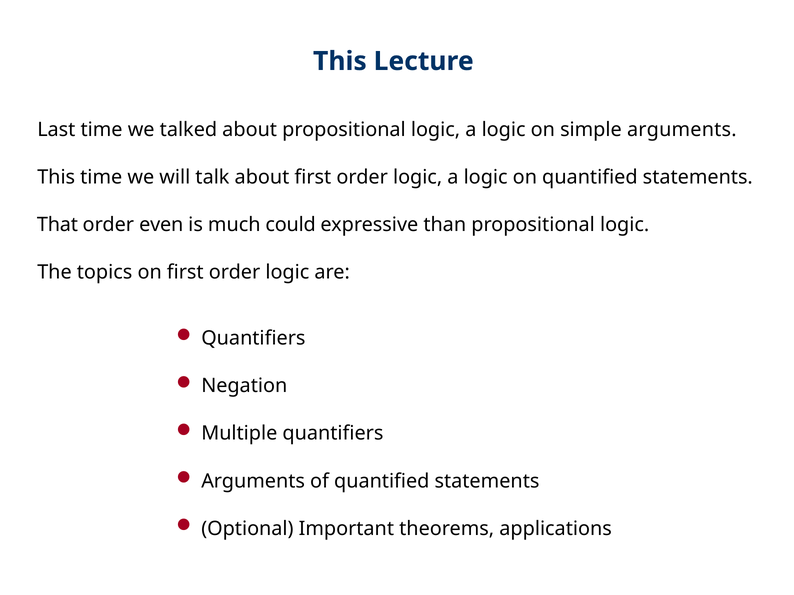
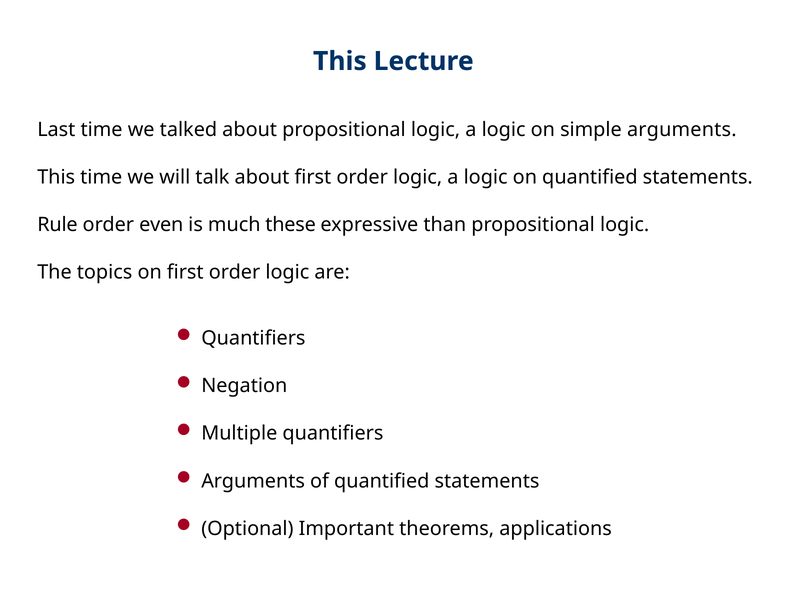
That: That -> Rule
could: could -> these
